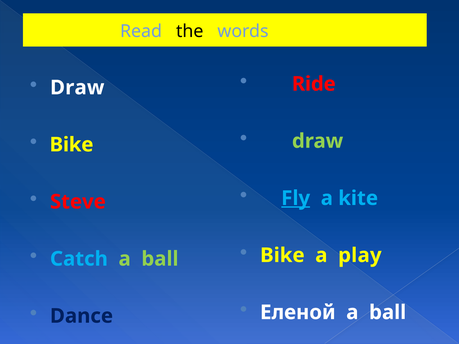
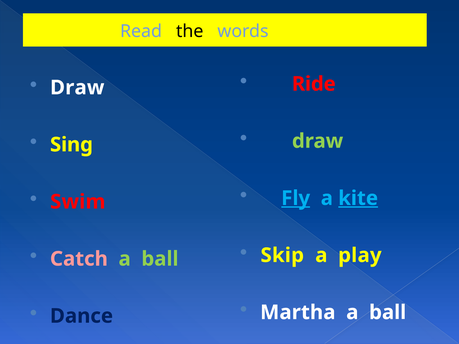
Bike at (72, 145): Bike -> Sing
kite underline: none -> present
Steve: Steve -> Swim
Bike at (282, 255): Bike -> Skip
Catch colour: light blue -> pink
Еленой: Еленой -> Martha
